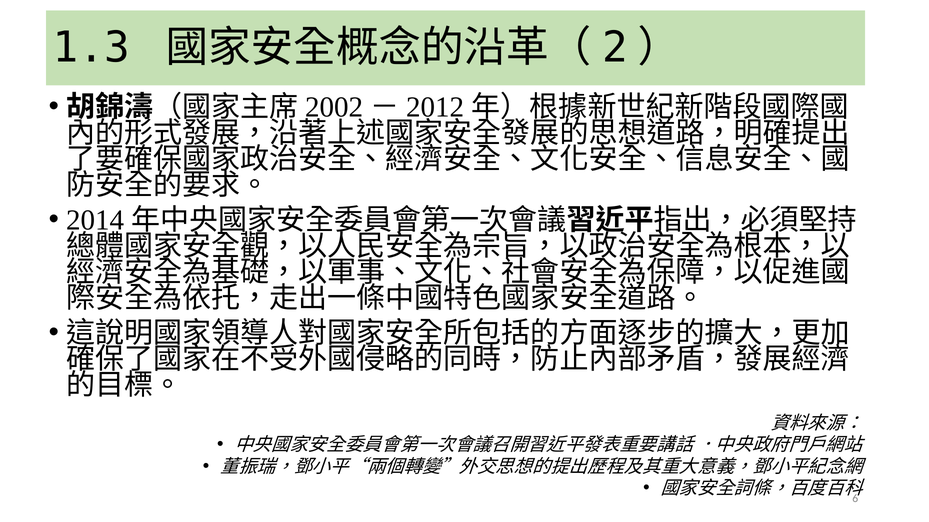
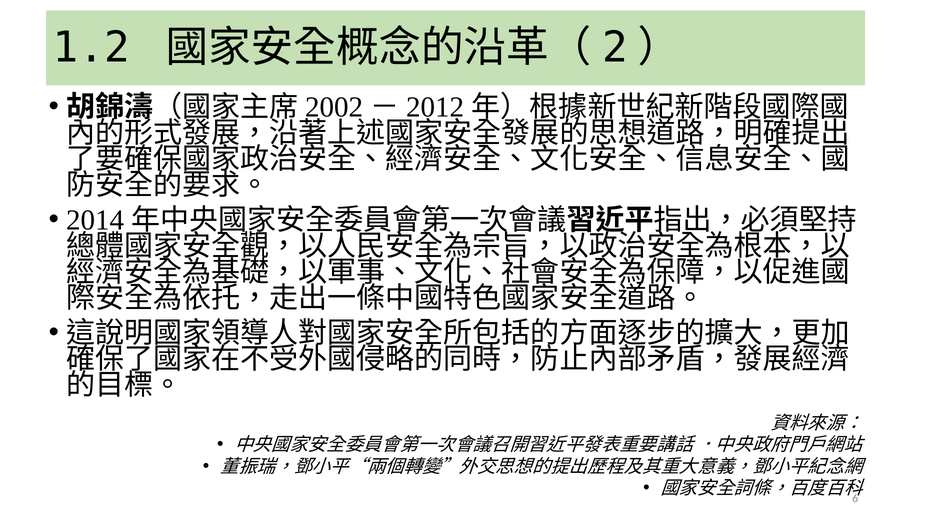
1.3: 1.3 -> 1.2
